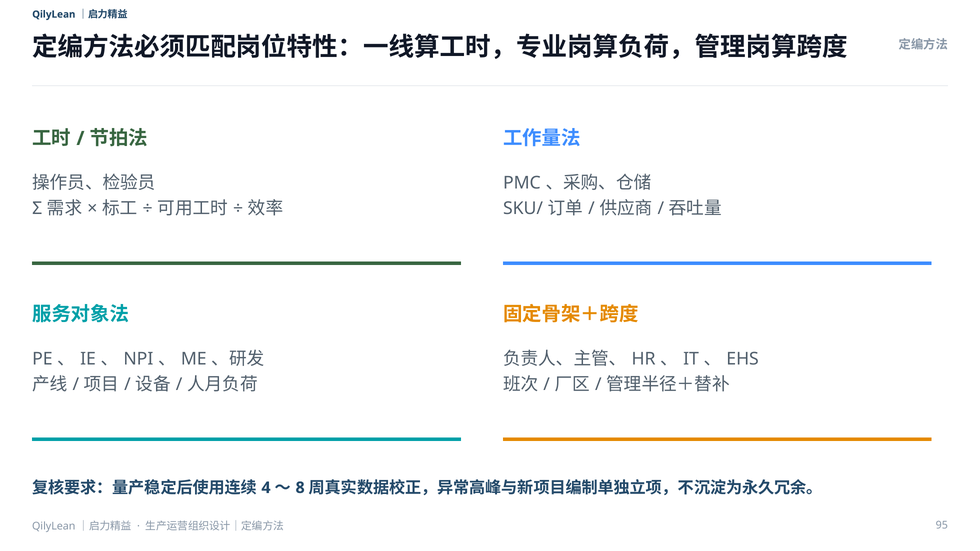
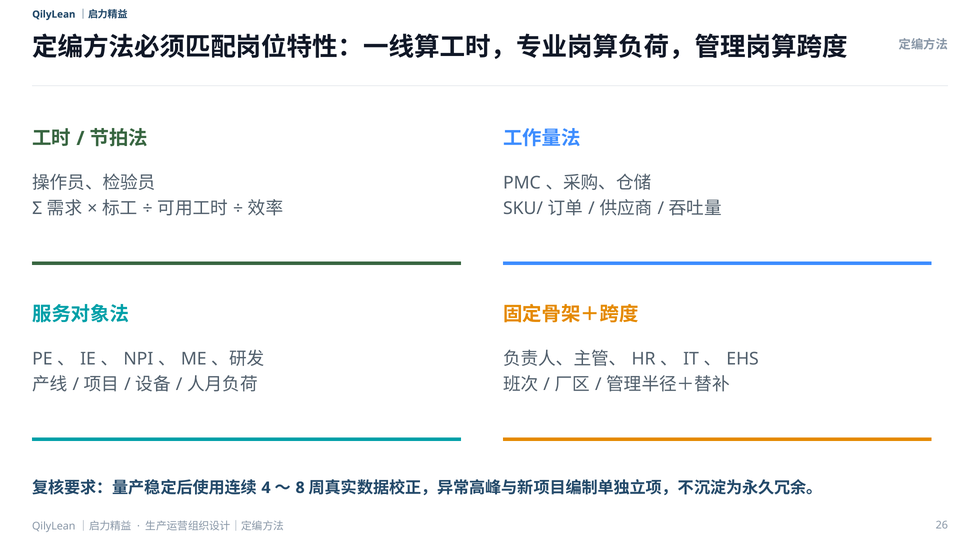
95: 95 -> 26
